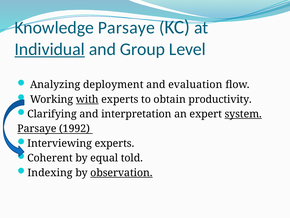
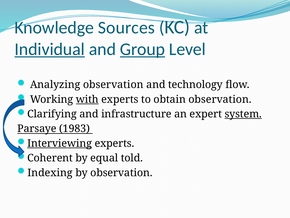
Knowledge Parsaye: Parsaye -> Sources
Group underline: none -> present
Analyzing deployment: deployment -> observation
evaluation: evaluation -> technology
obtain productivity: productivity -> observation
interpretation: interpretation -> infrastructure
1992: 1992 -> 1983
Interviewing underline: none -> present
observation at (121, 172) underline: present -> none
